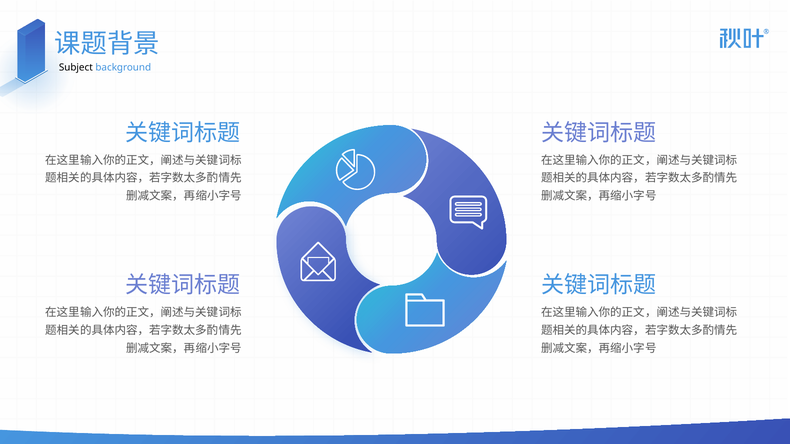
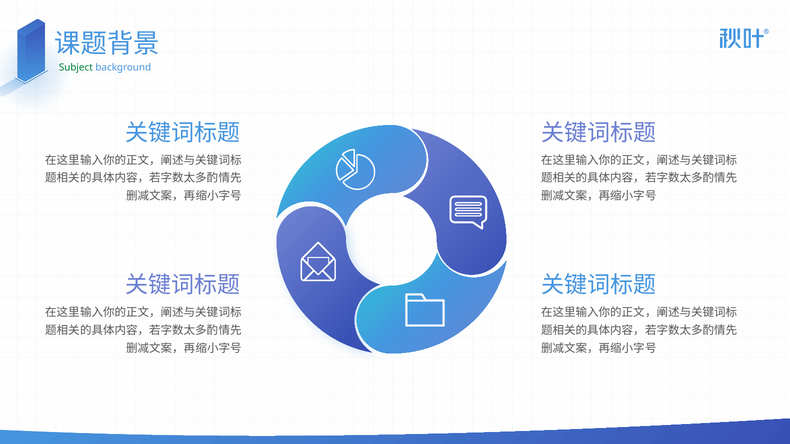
Subject colour: black -> green
